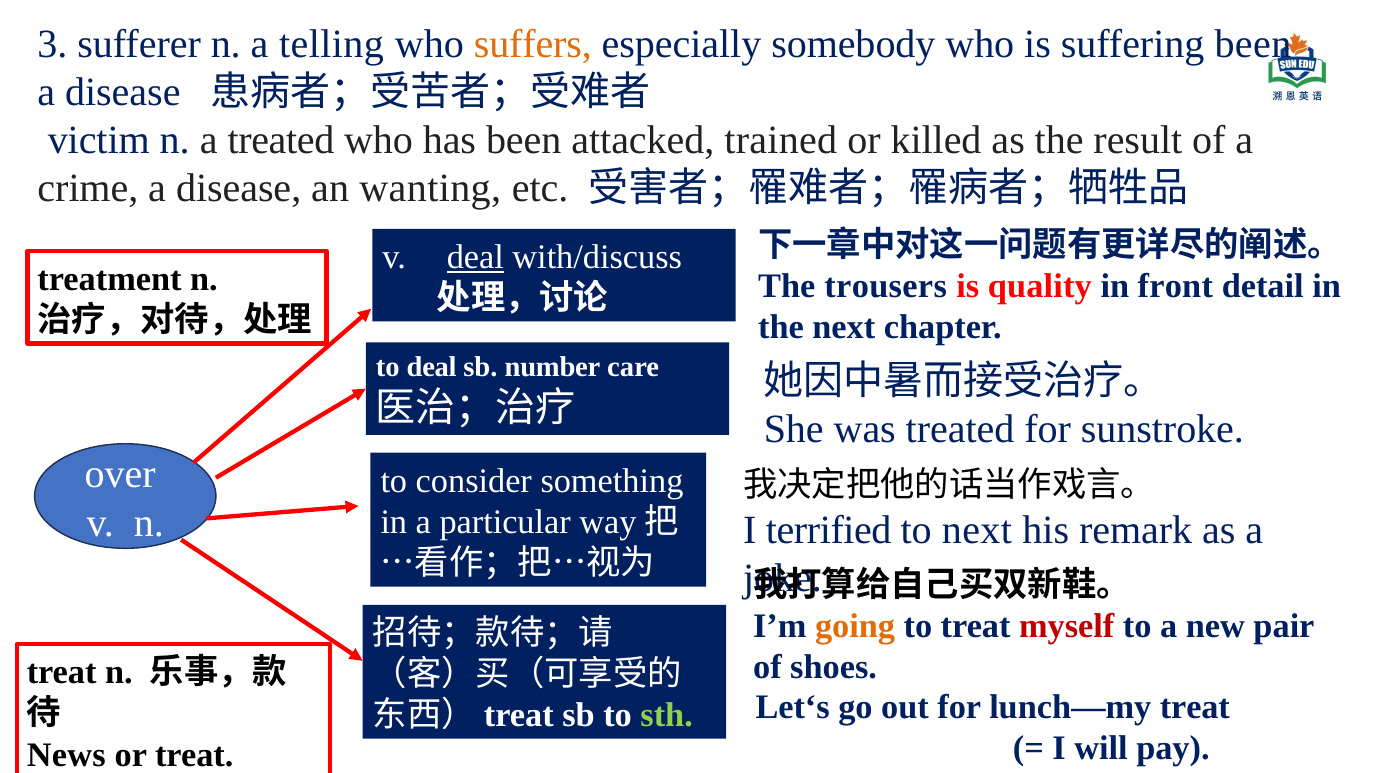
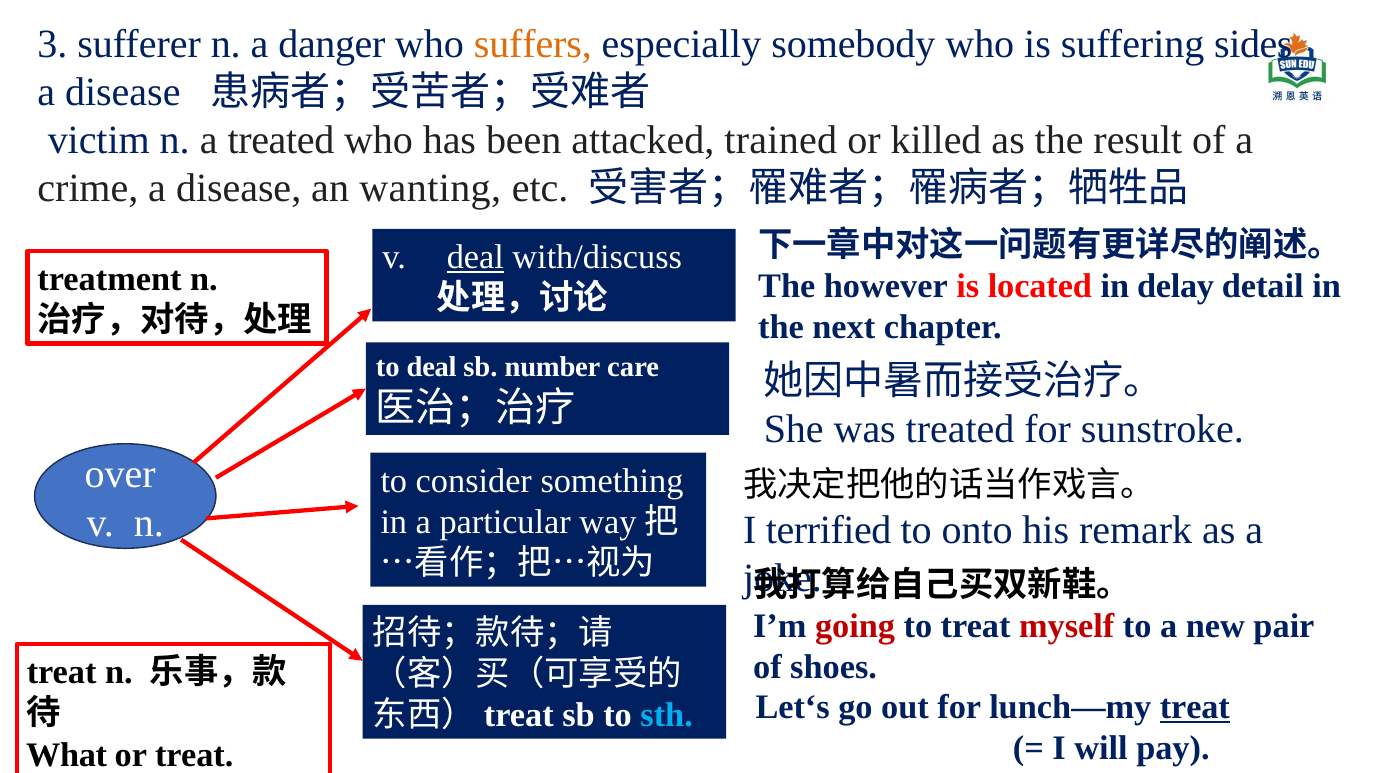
telling: telling -> danger
suffering been: been -> sides
trousers: trousers -> however
quality: quality -> located
front: front -> delay
to next: next -> onto
going colour: orange -> red
treat at (1195, 707) underline: none -> present
sth colour: light green -> light blue
News: News -> What
